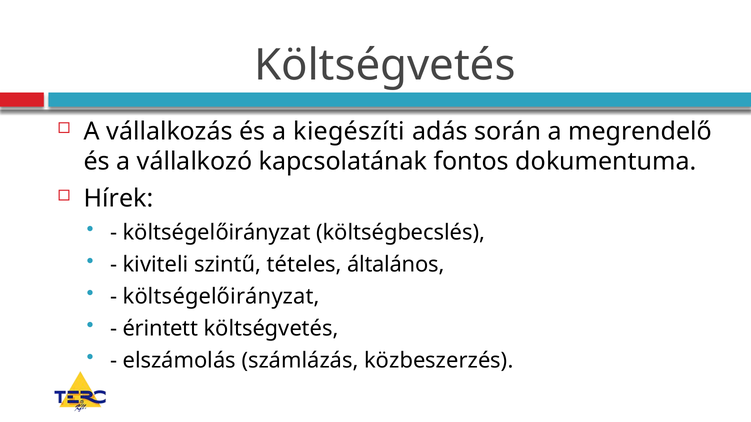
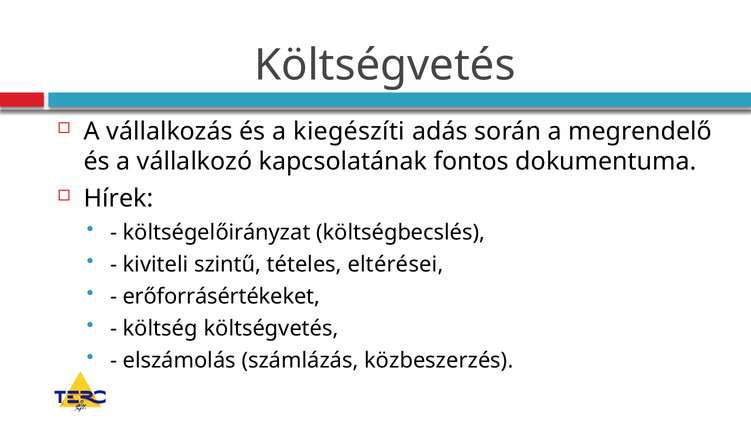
általános: általános -> eltérései
költségelőirányzat at (221, 297): költségelőirányzat -> erőforrásértékeket
érintett: érintett -> költség
